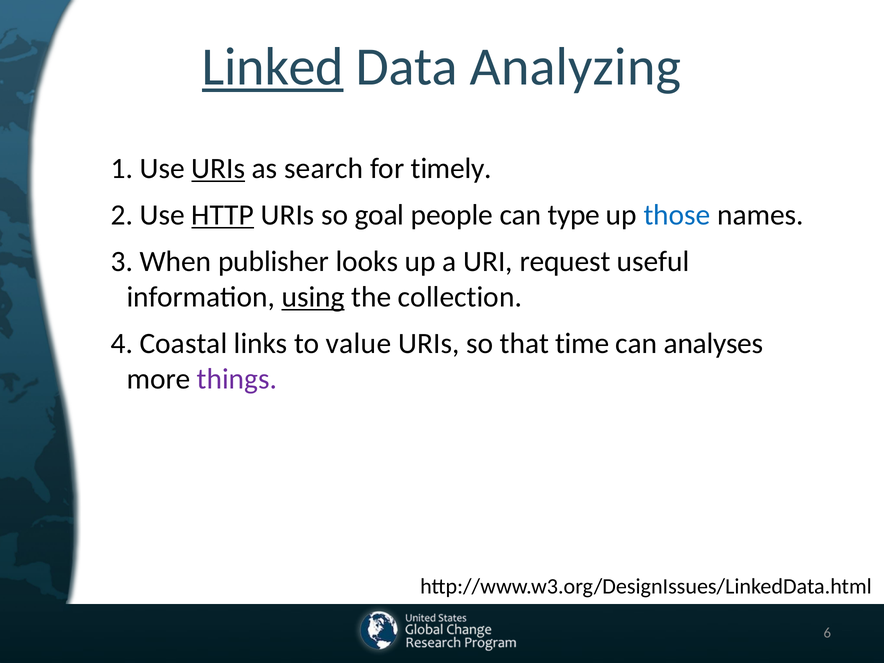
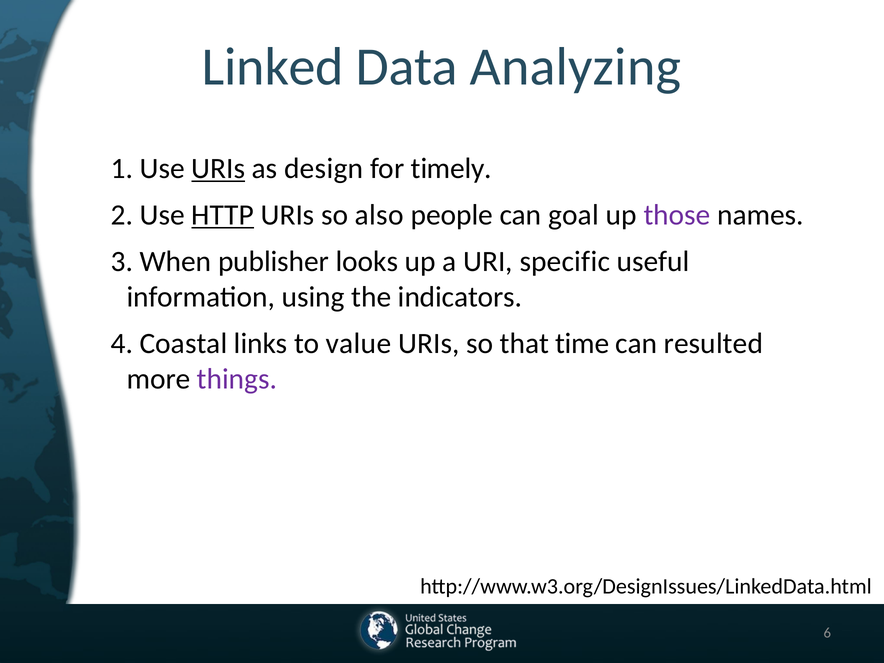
Linked underline: present -> none
search: search -> design
goal: goal -> also
type: type -> goal
those colour: blue -> purple
request: request -> specific
using underline: present -> none
collection: collection -> indicators
analyses: analyses -> resulted
